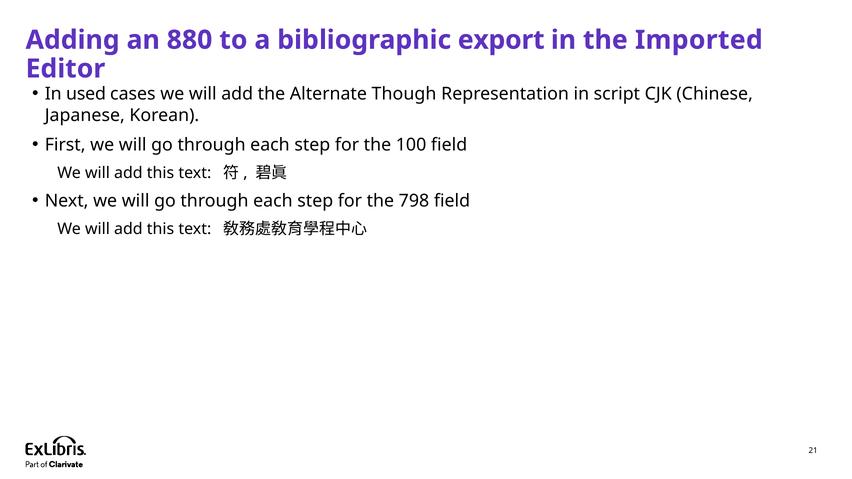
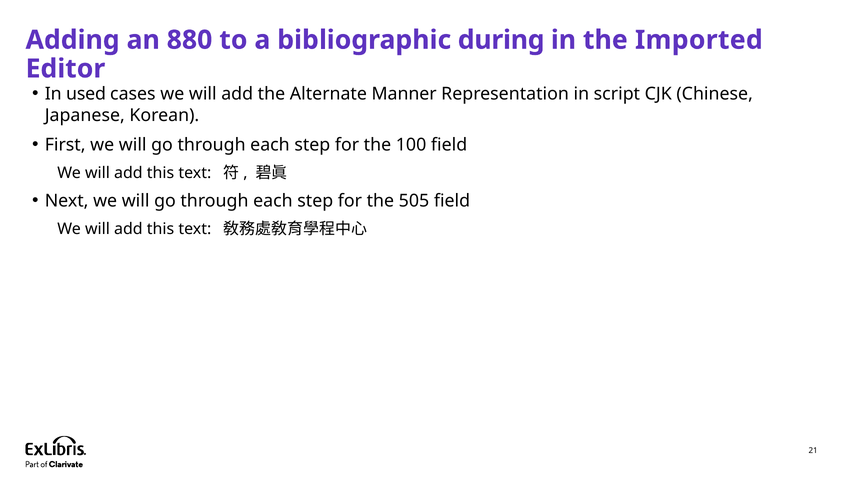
export: export -> during
Though: Though -> Manner
798: 798 -> 505
